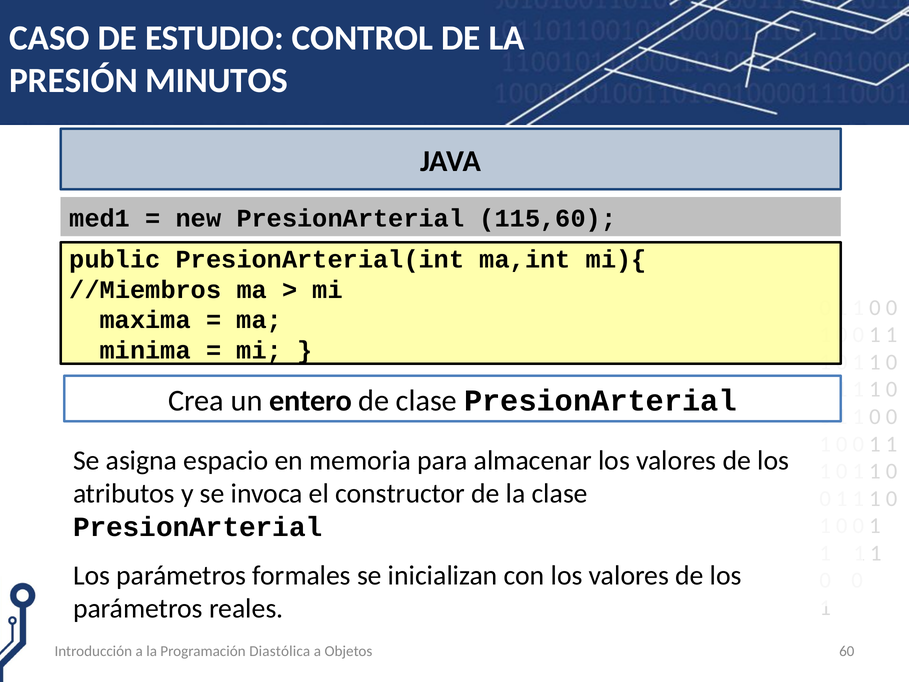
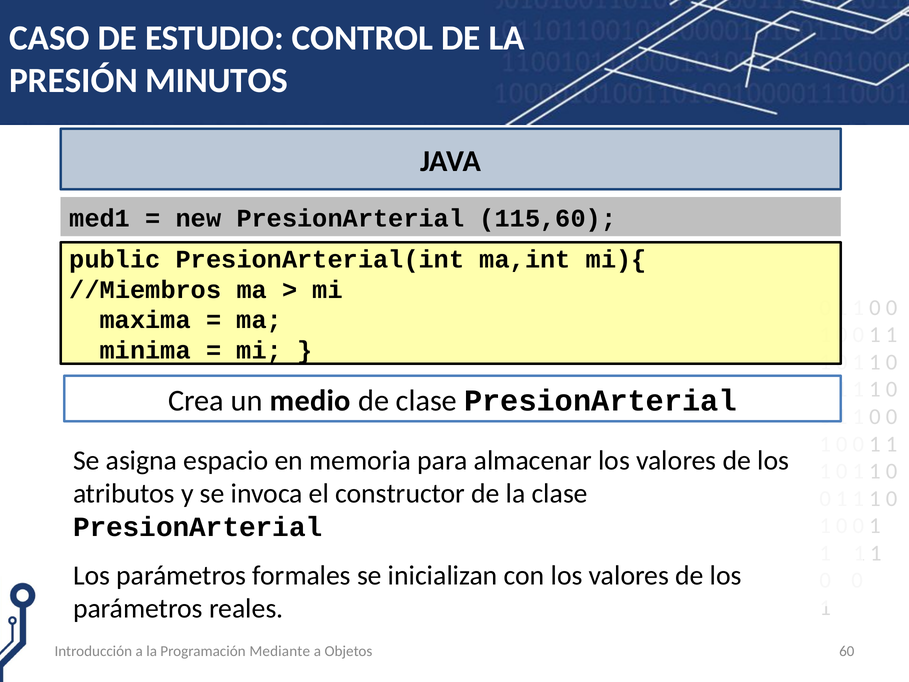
entero: entero -> medio
Diastólica: Diastólica -> Mediante
